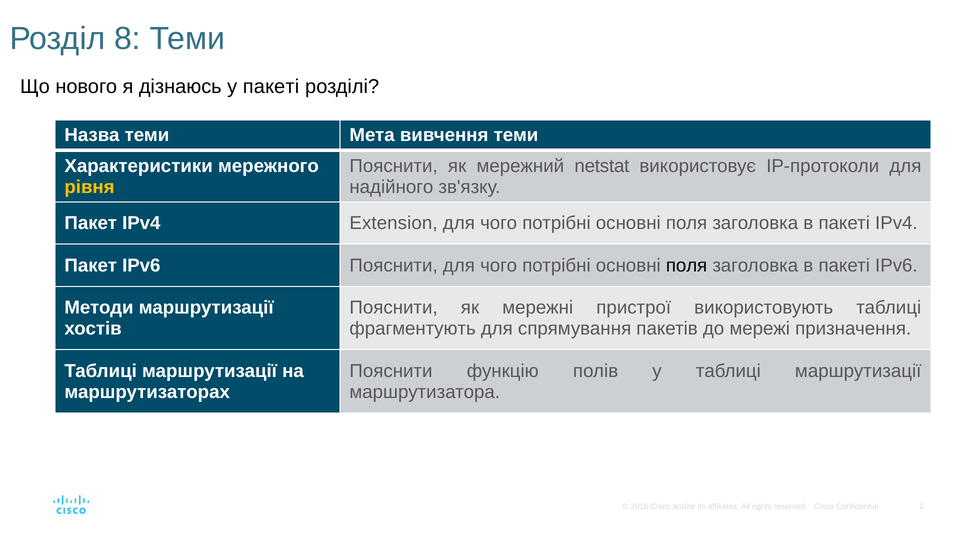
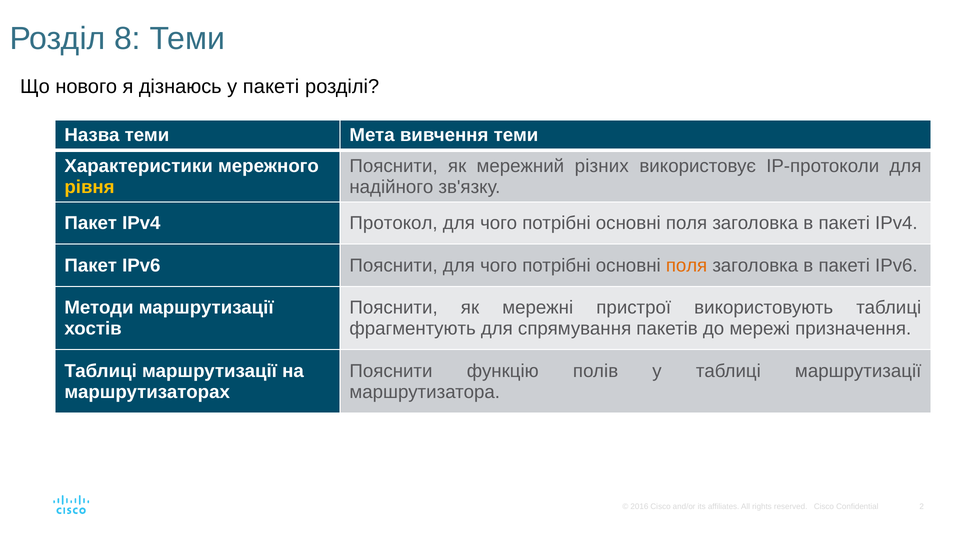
netstat: netstat -> різних
Extension: Extension -> Протокол
поля at (687, 266) colour: black -> orange
